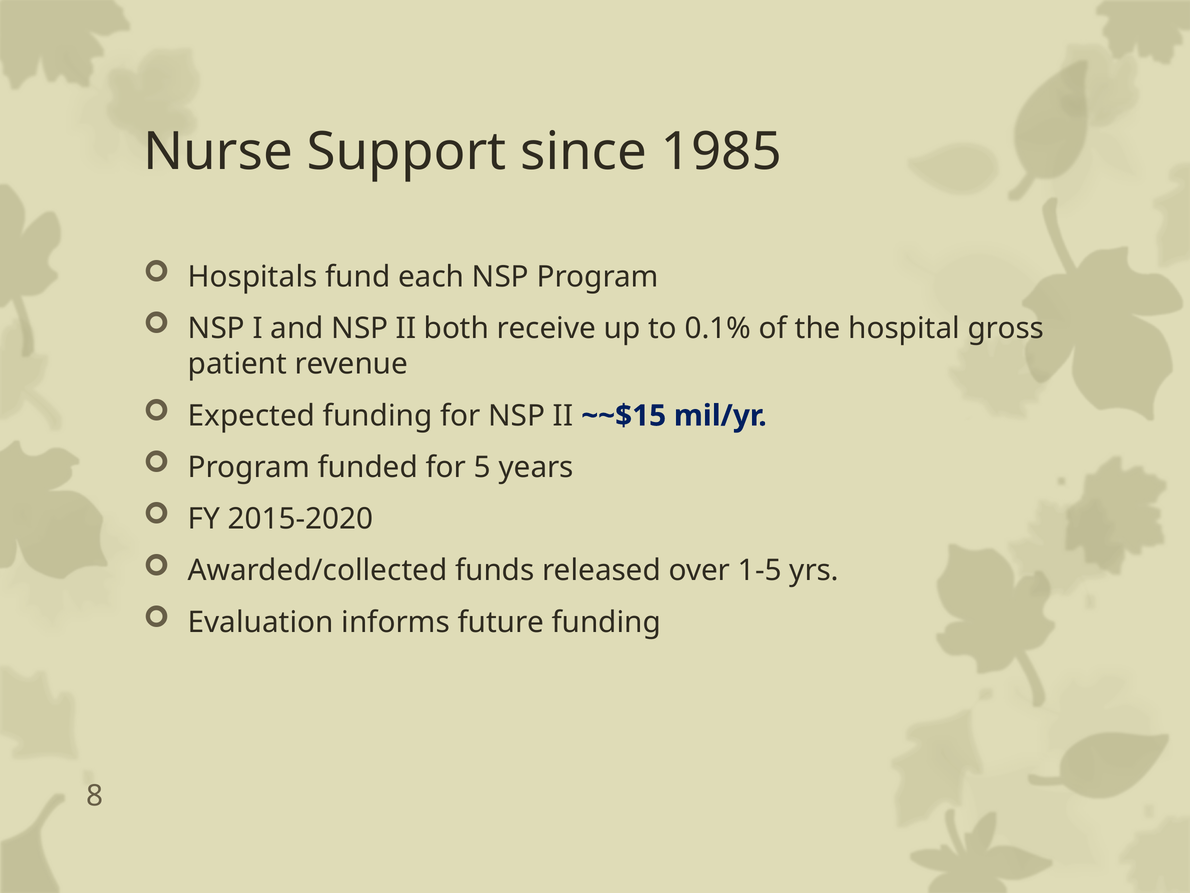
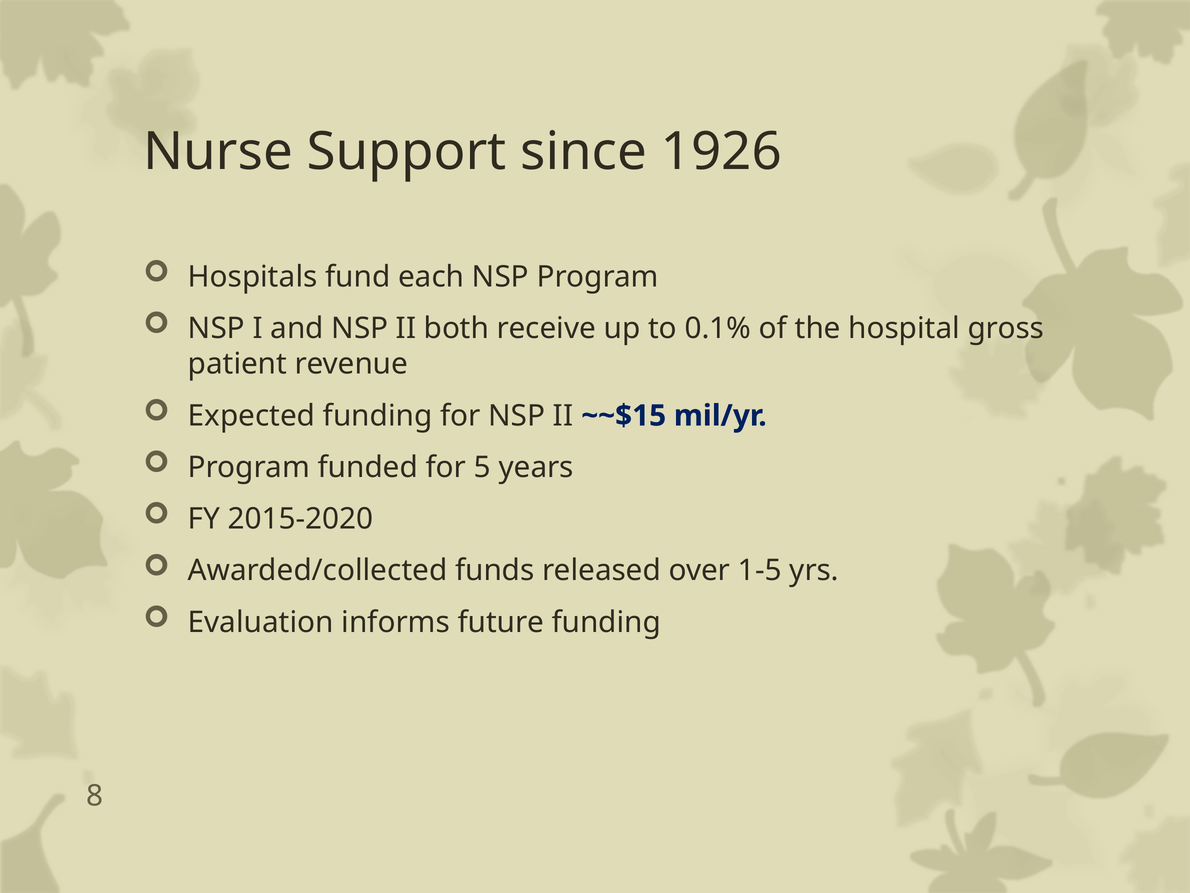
1985: 1985 -> 1926
